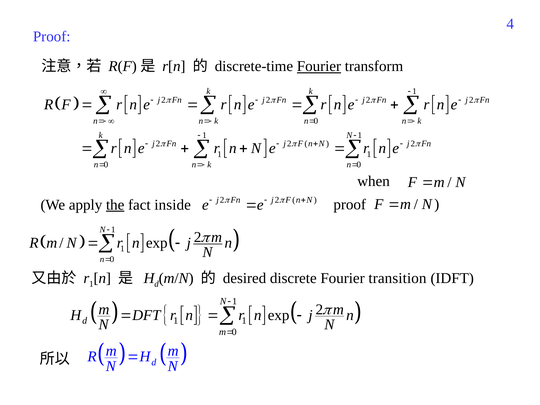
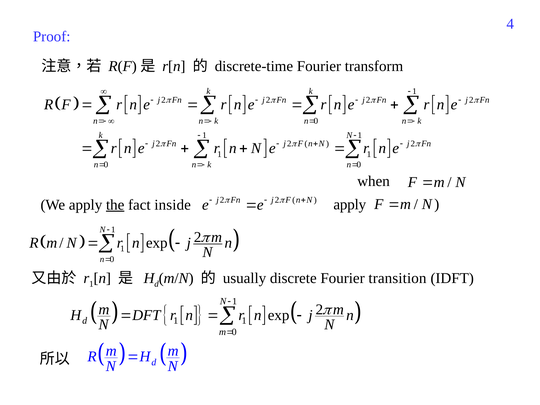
Fourier at (319, 66) underline: present -> none
proof at (350, 205): proof -> apply
desired: desired -> usually
